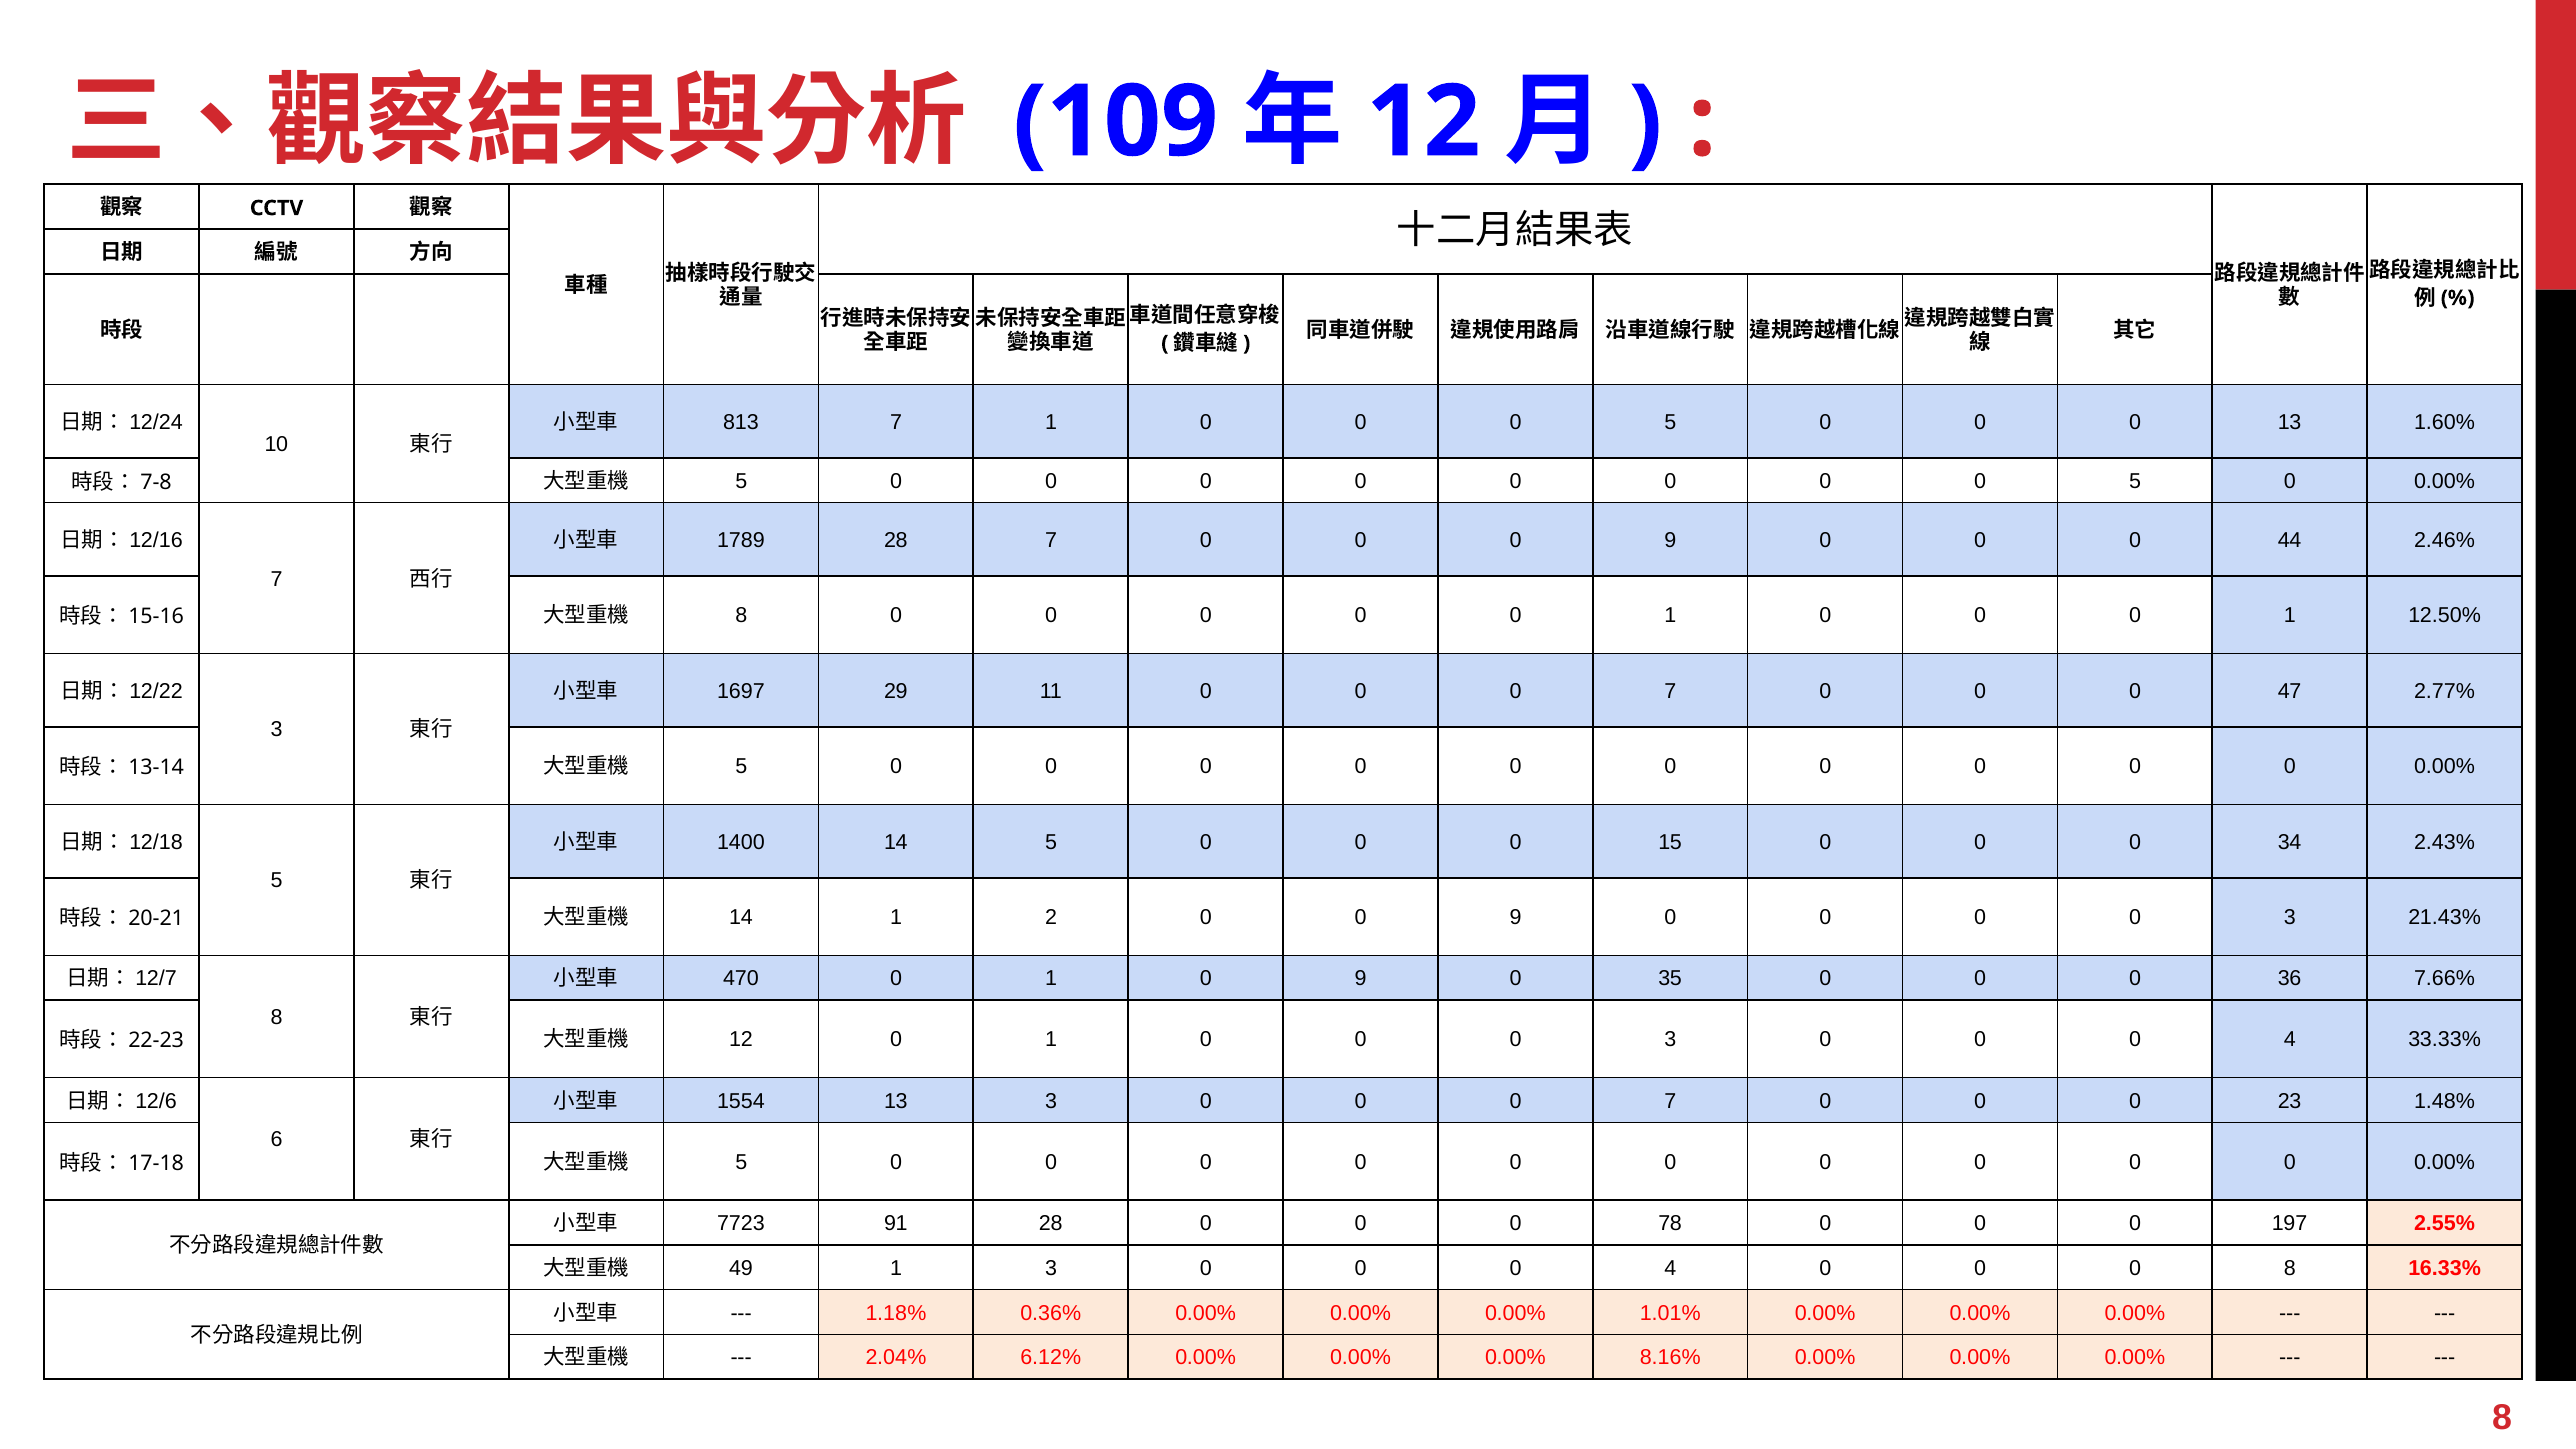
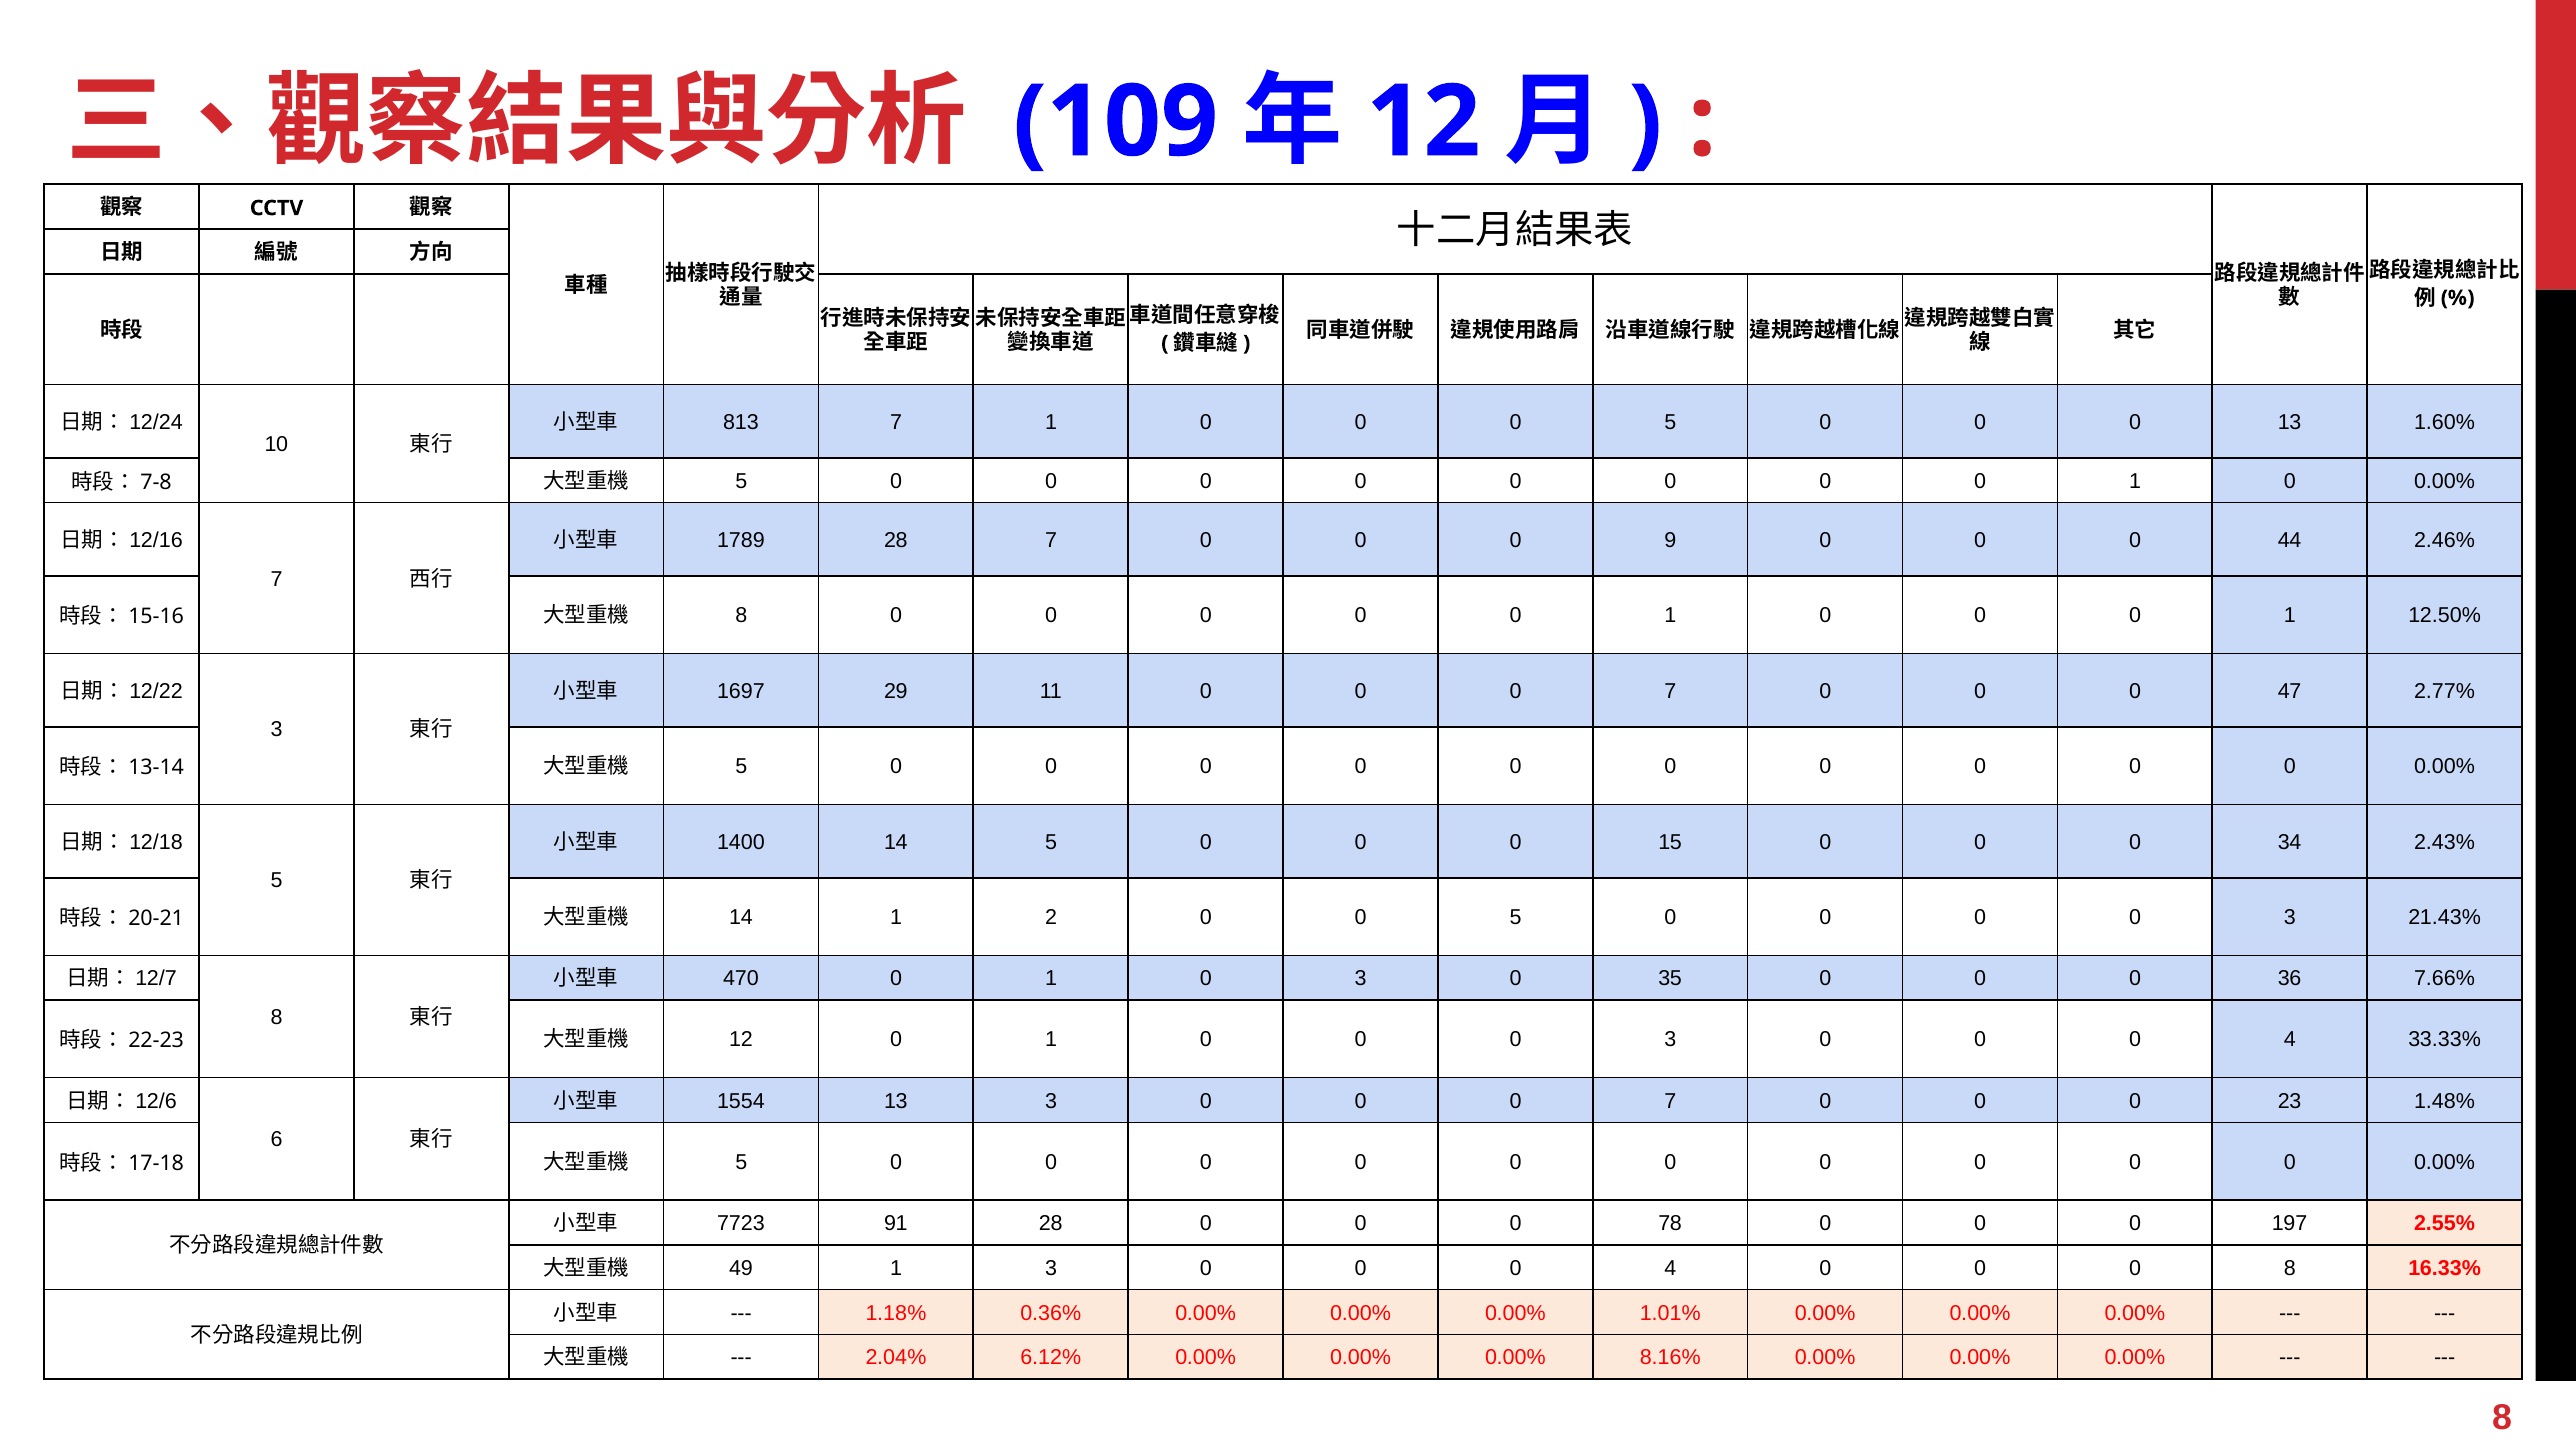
5 at (2135, 481): 5 -> 1
2 0 0 9: 9 -> 5
1 0 9: 9 -> 3
